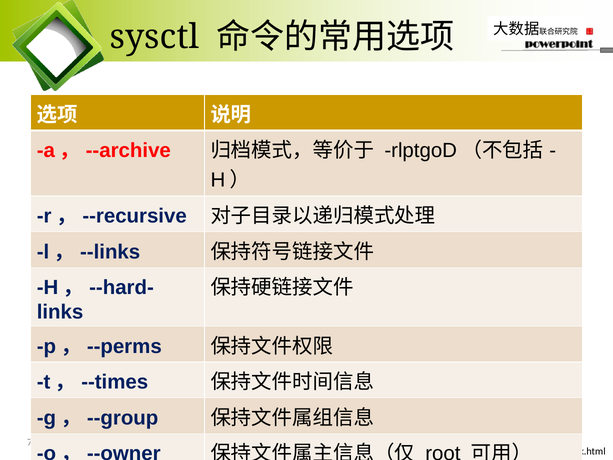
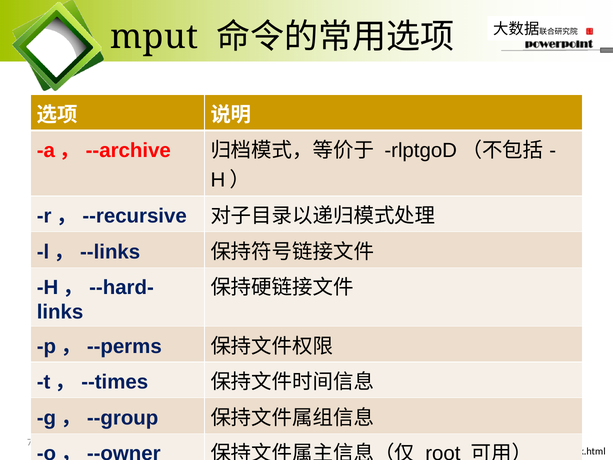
sysctl: sysctl -> mput
